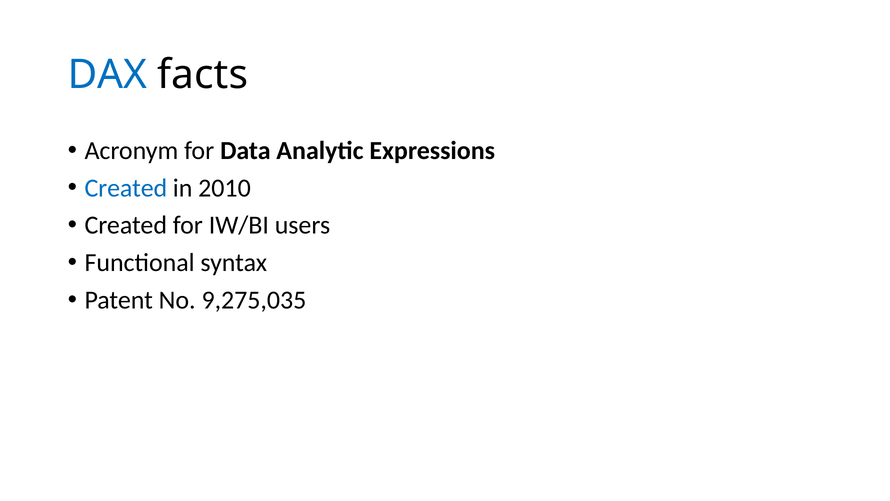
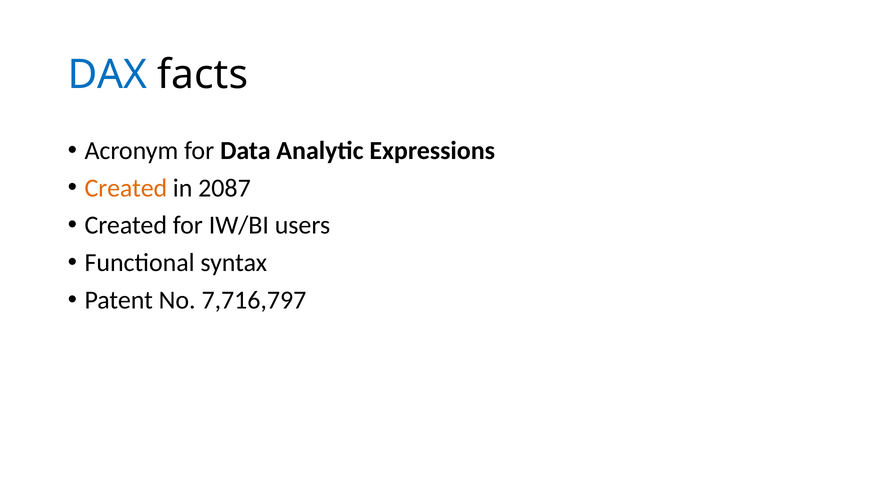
Created at (126, 188) colour: blue -> orange
2010: 2010 -> 2087
9,275,035: 9,275,035 -> 7,716,797
